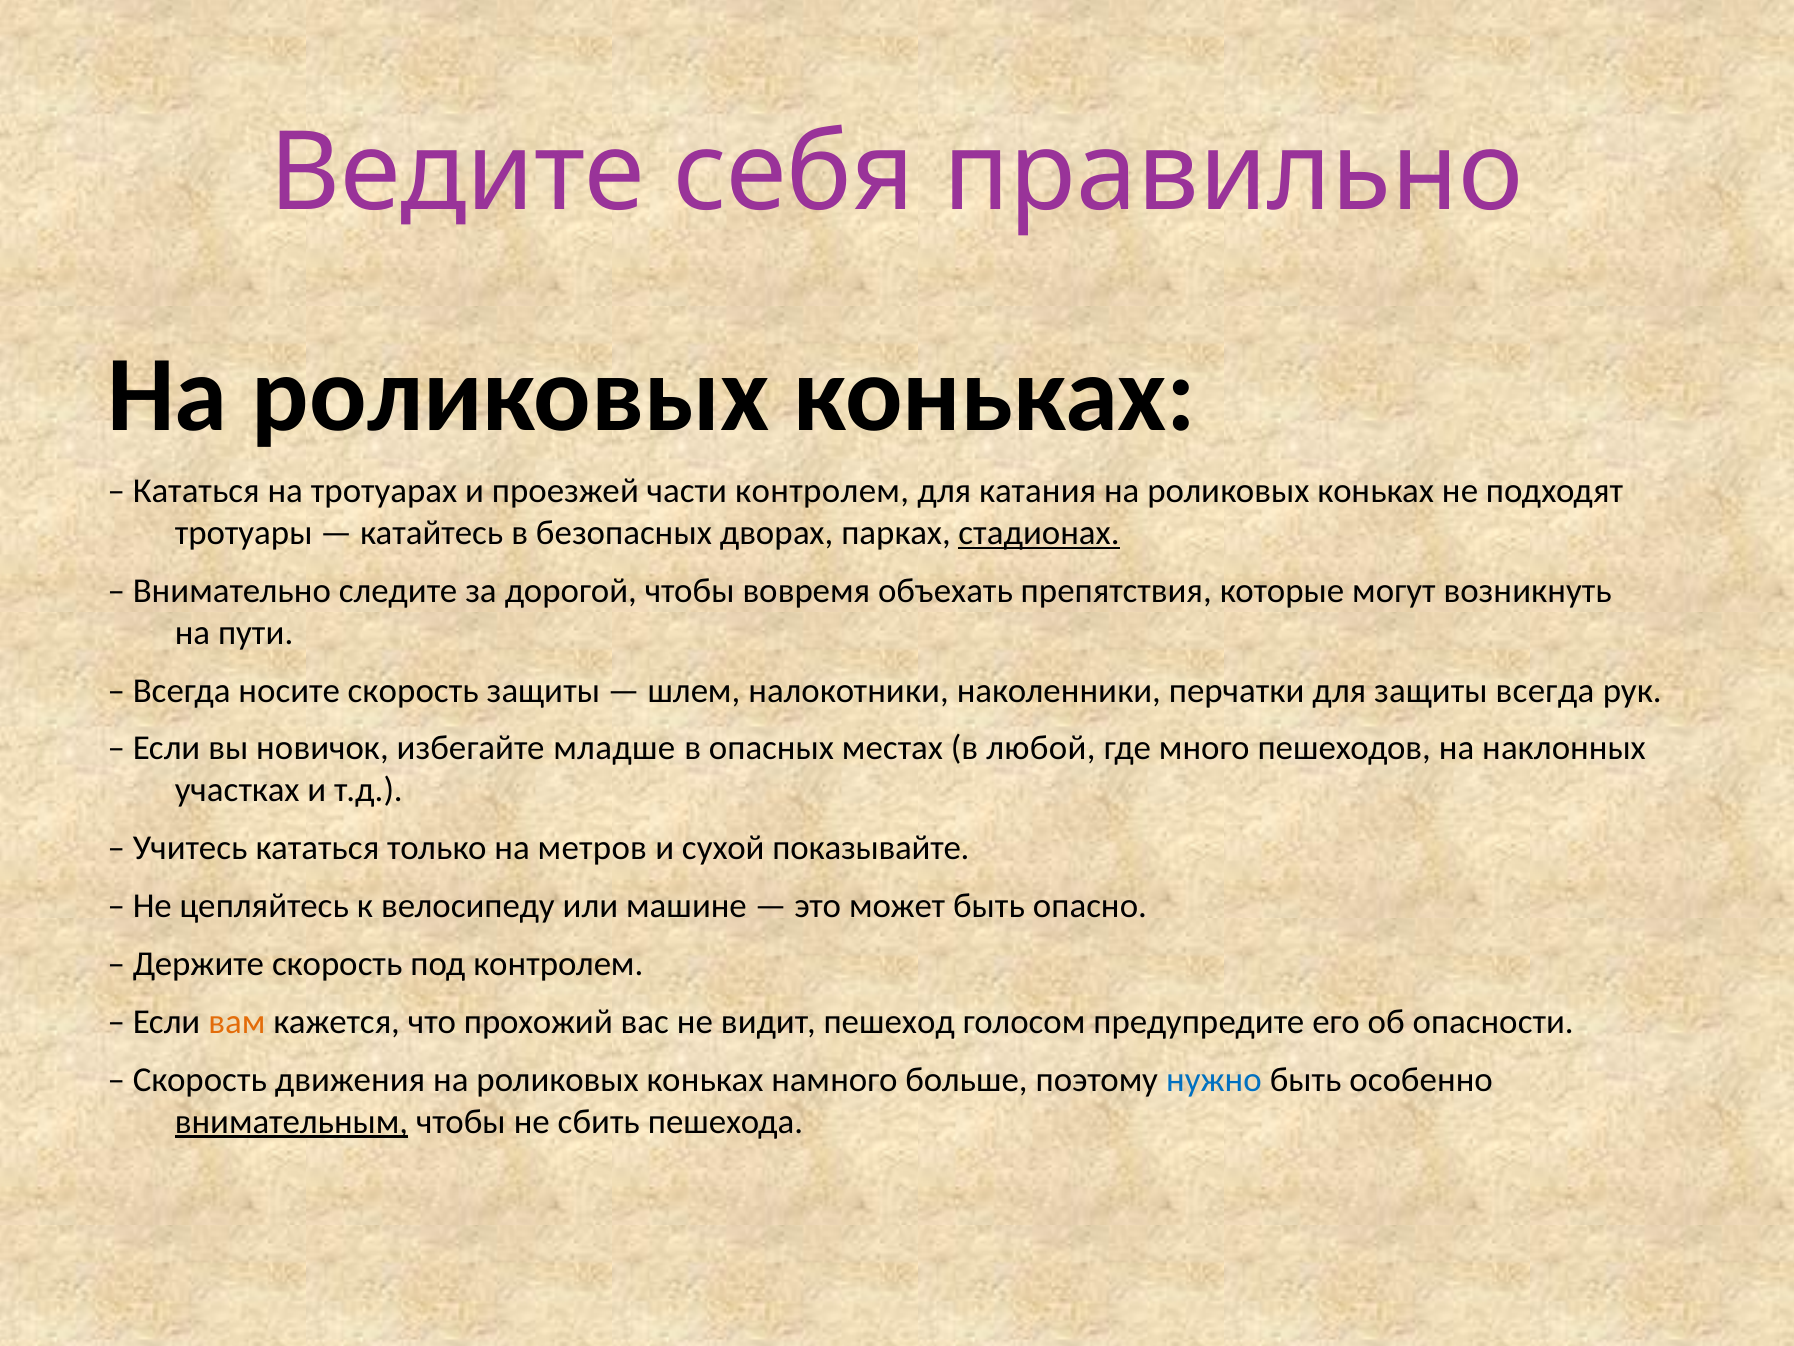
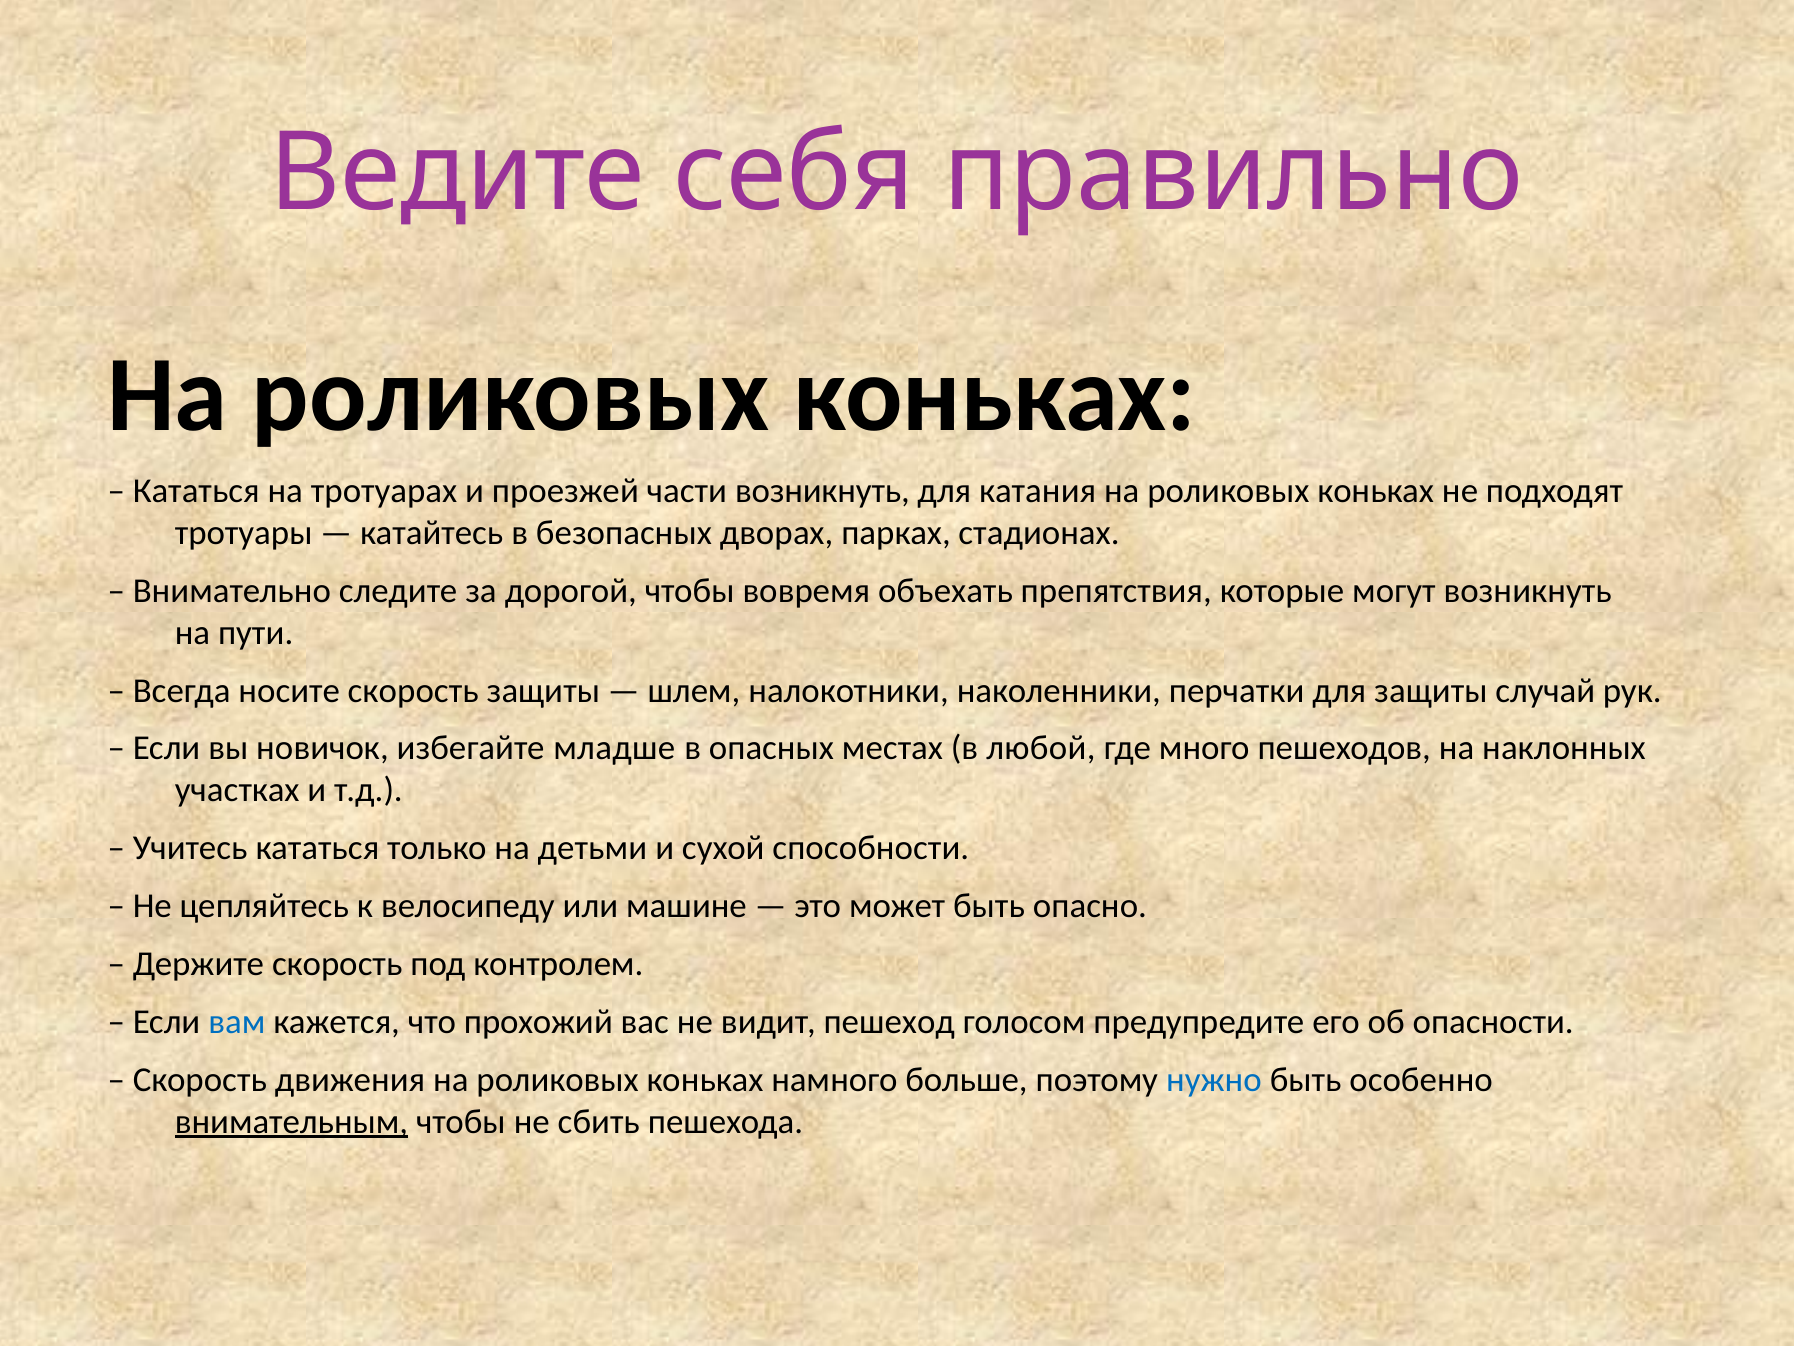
части контролем: контролем -> возникнуть
стадионах underline: present -> none
защиты всегда: всегда -> случай
метров: метров -> детьми
показывайте: показывайте -> способности
вам colour: orange -> blue
